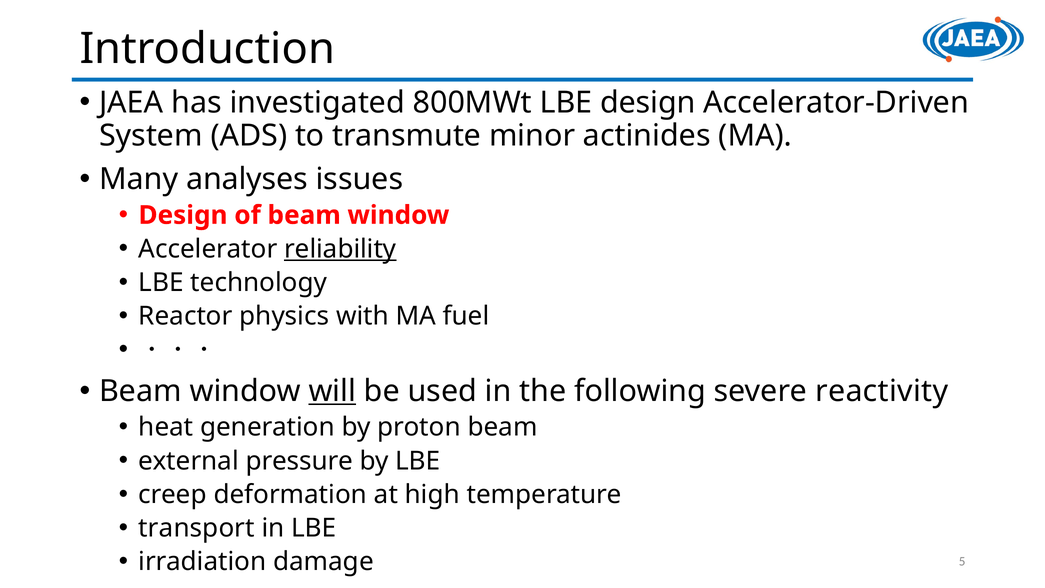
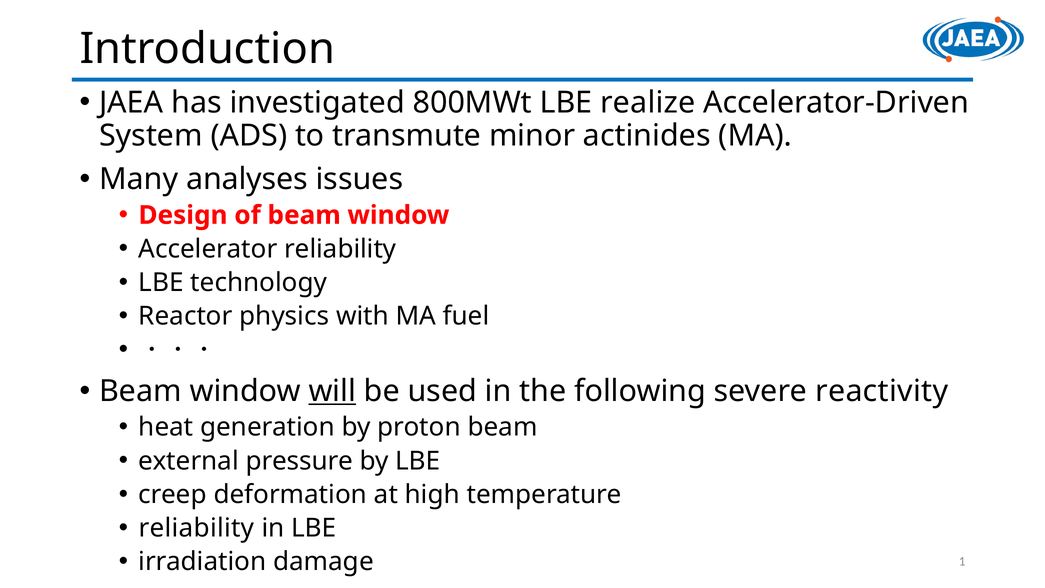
LBE design: design -> realize
reliability at (340, 249) underline: present -> none
transport at (197, 528): transport -> reliability
5: 5 -> 1
